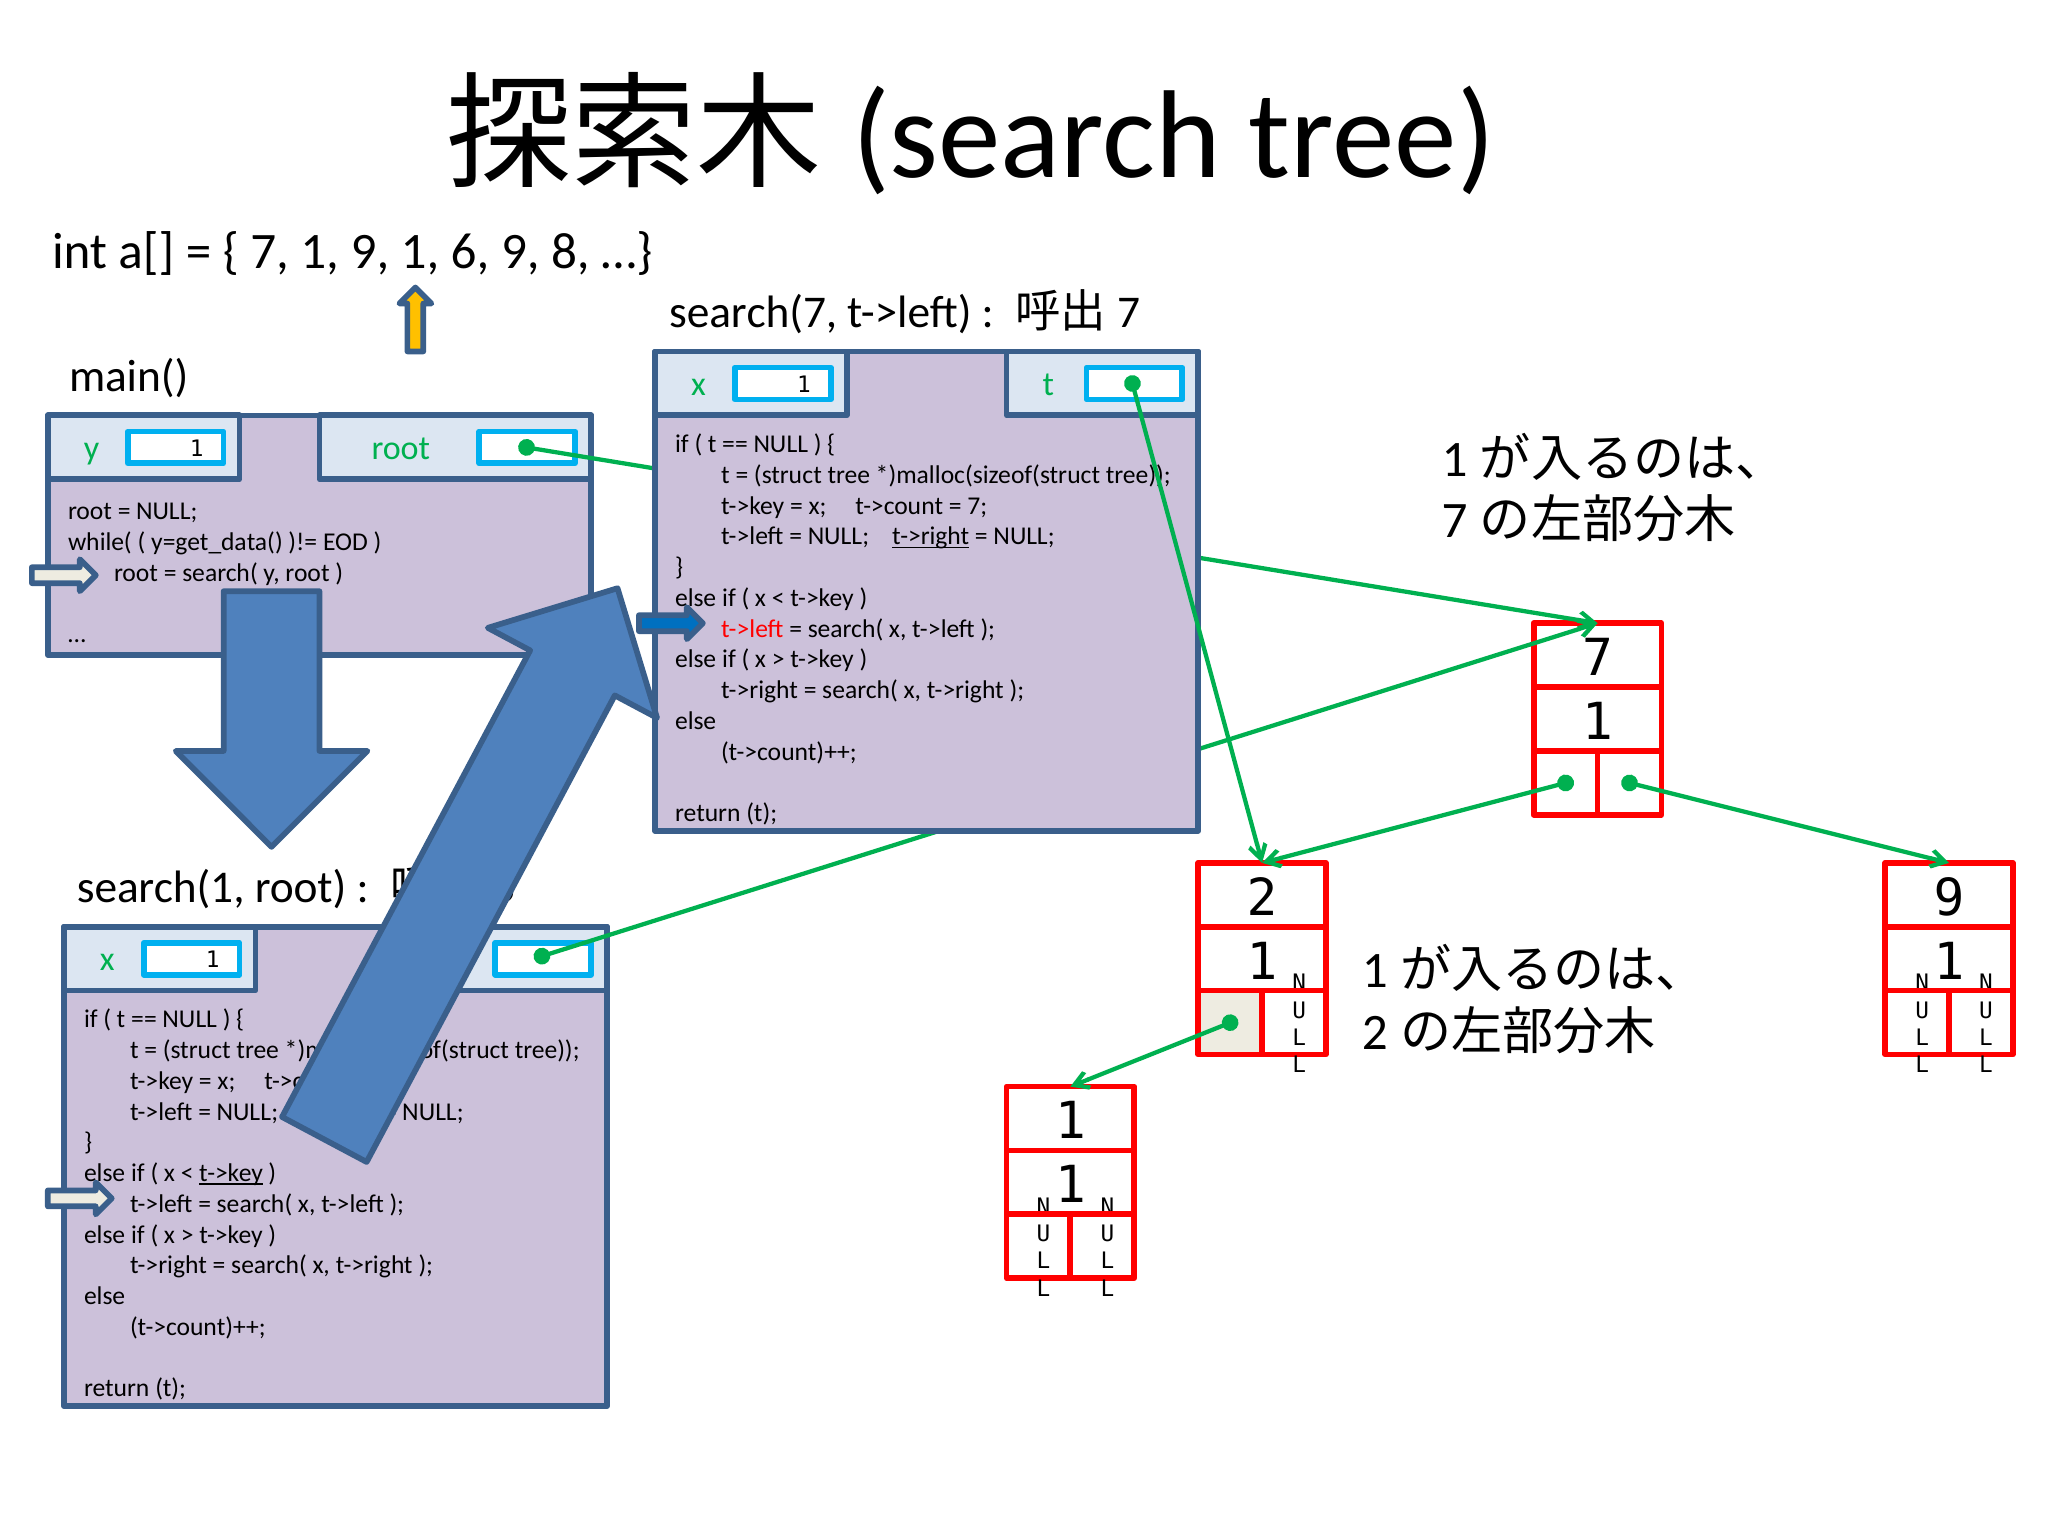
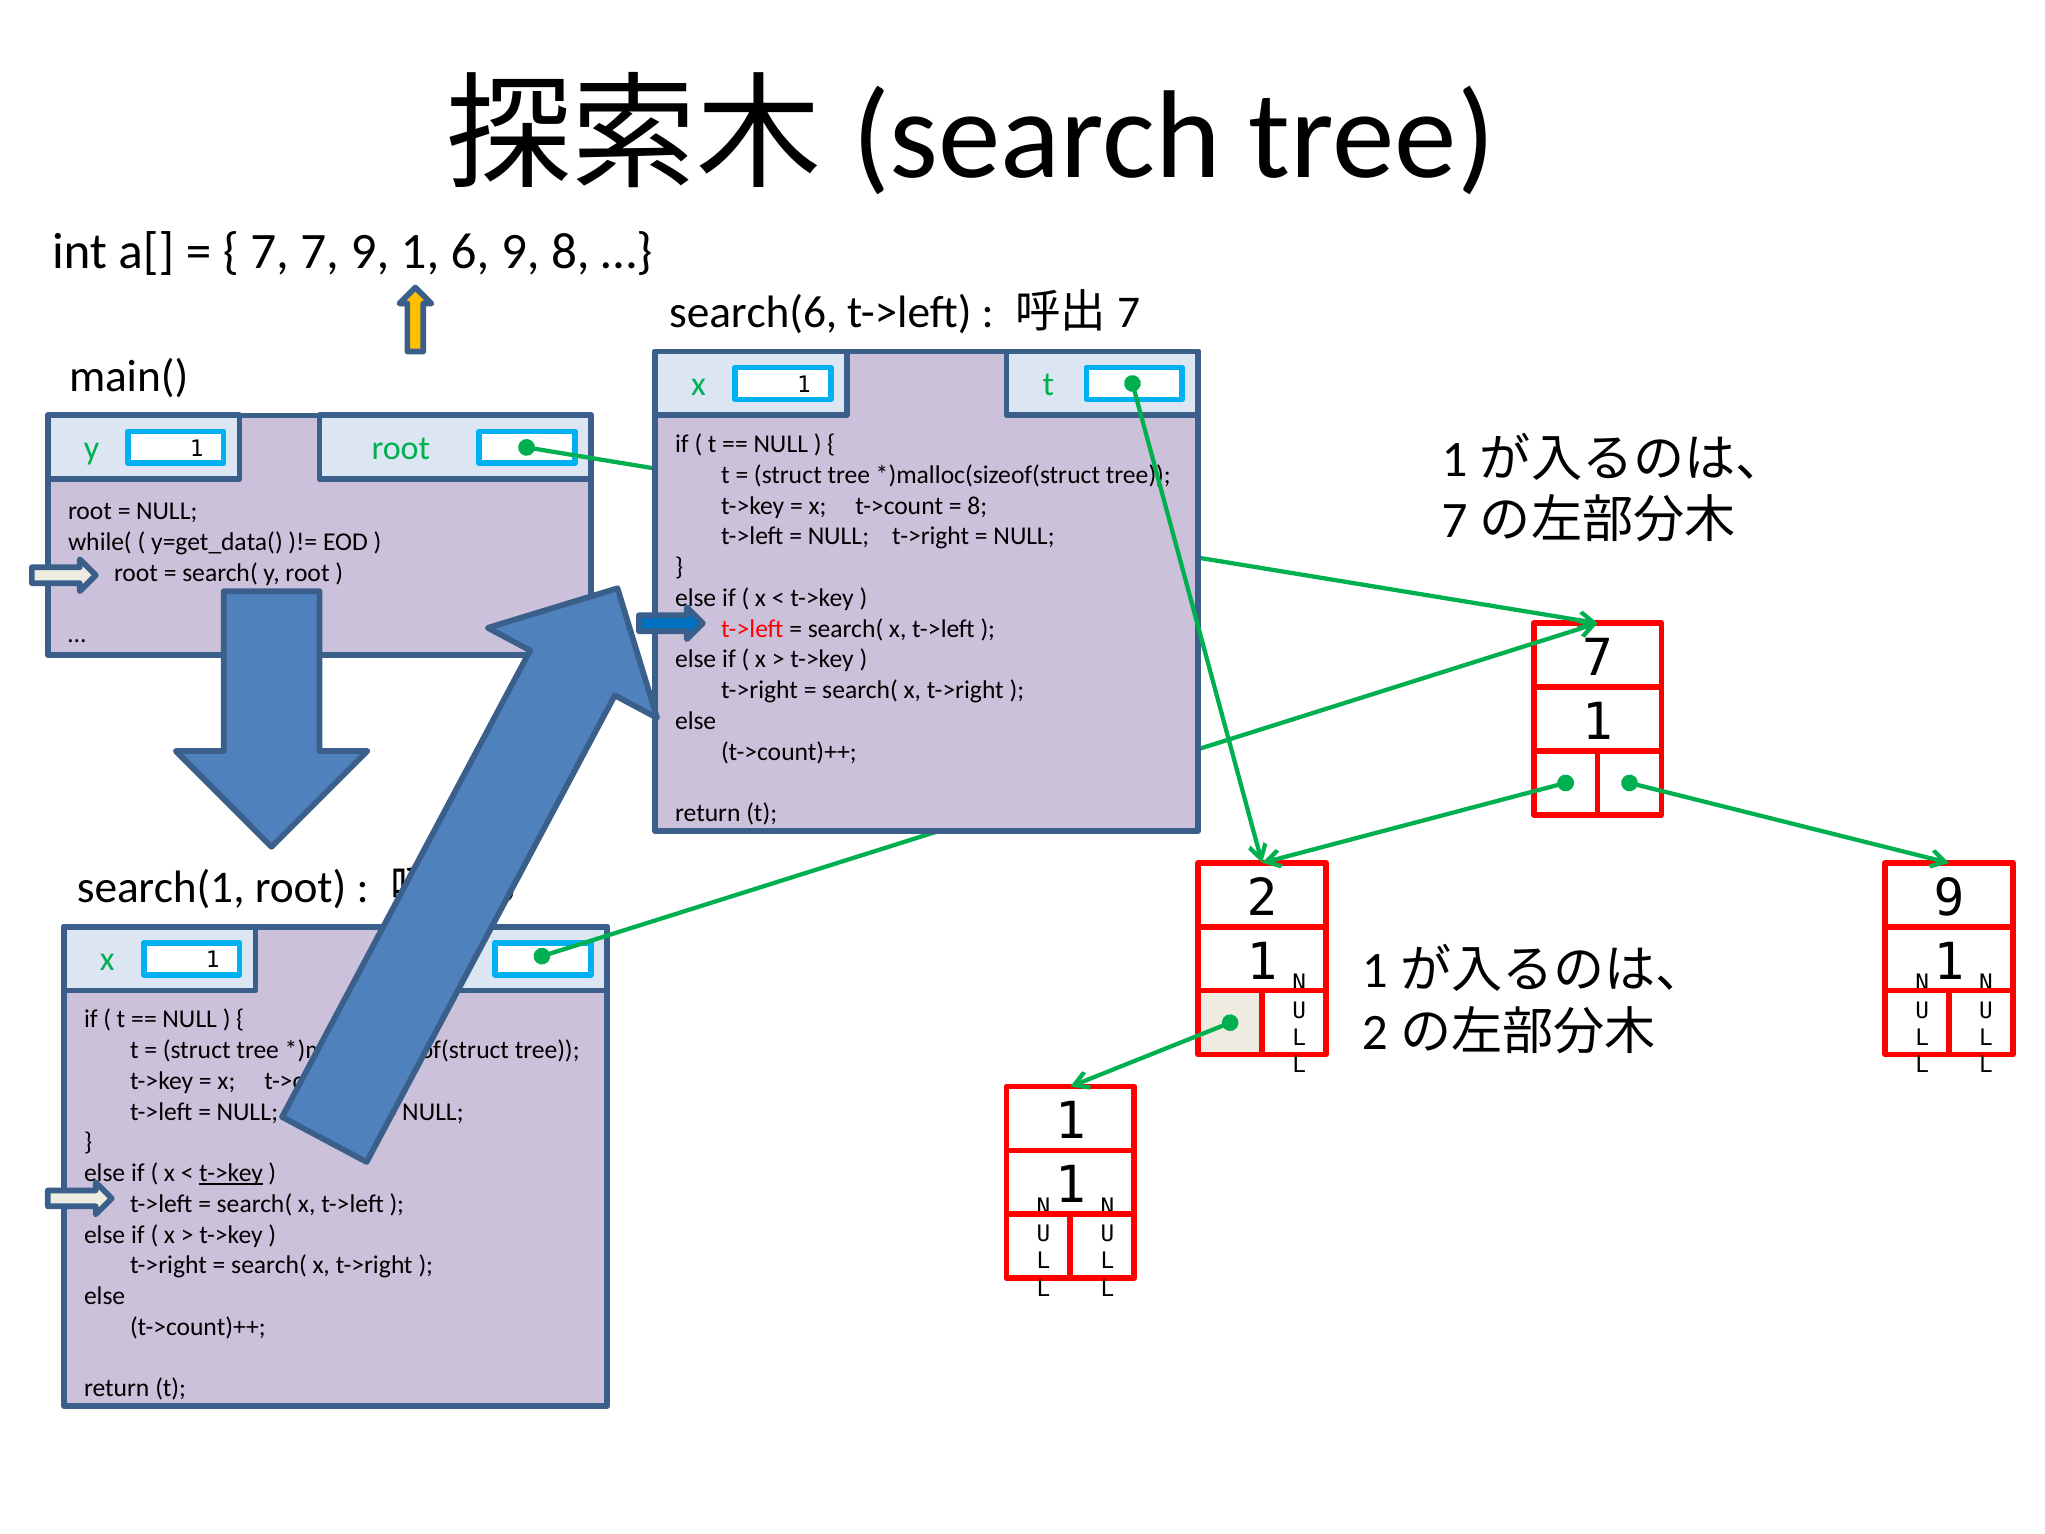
1 at (320, 252): 1 -> 7
search(7: search(7 -> search(6
7 at (977, 506): 7 -> 8
t->right at (931, 536) underline: present -> none
